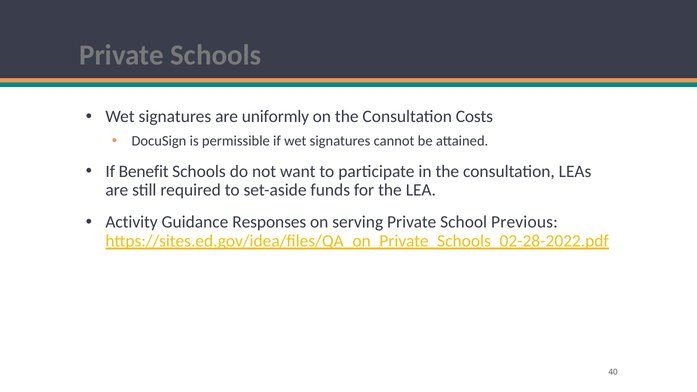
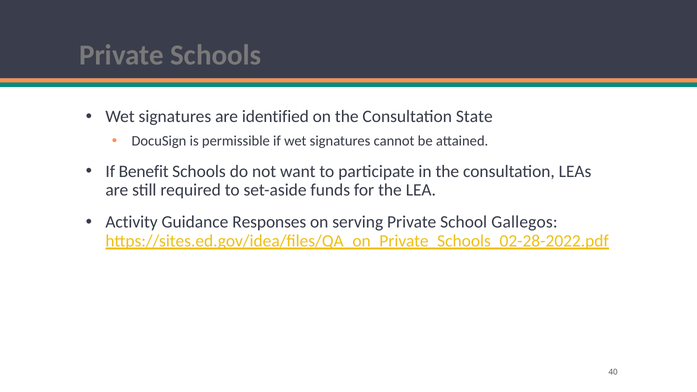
uniformly: uniformly -> identified
Costs: Costs -> State
Previous: Previous -> Gallegos
